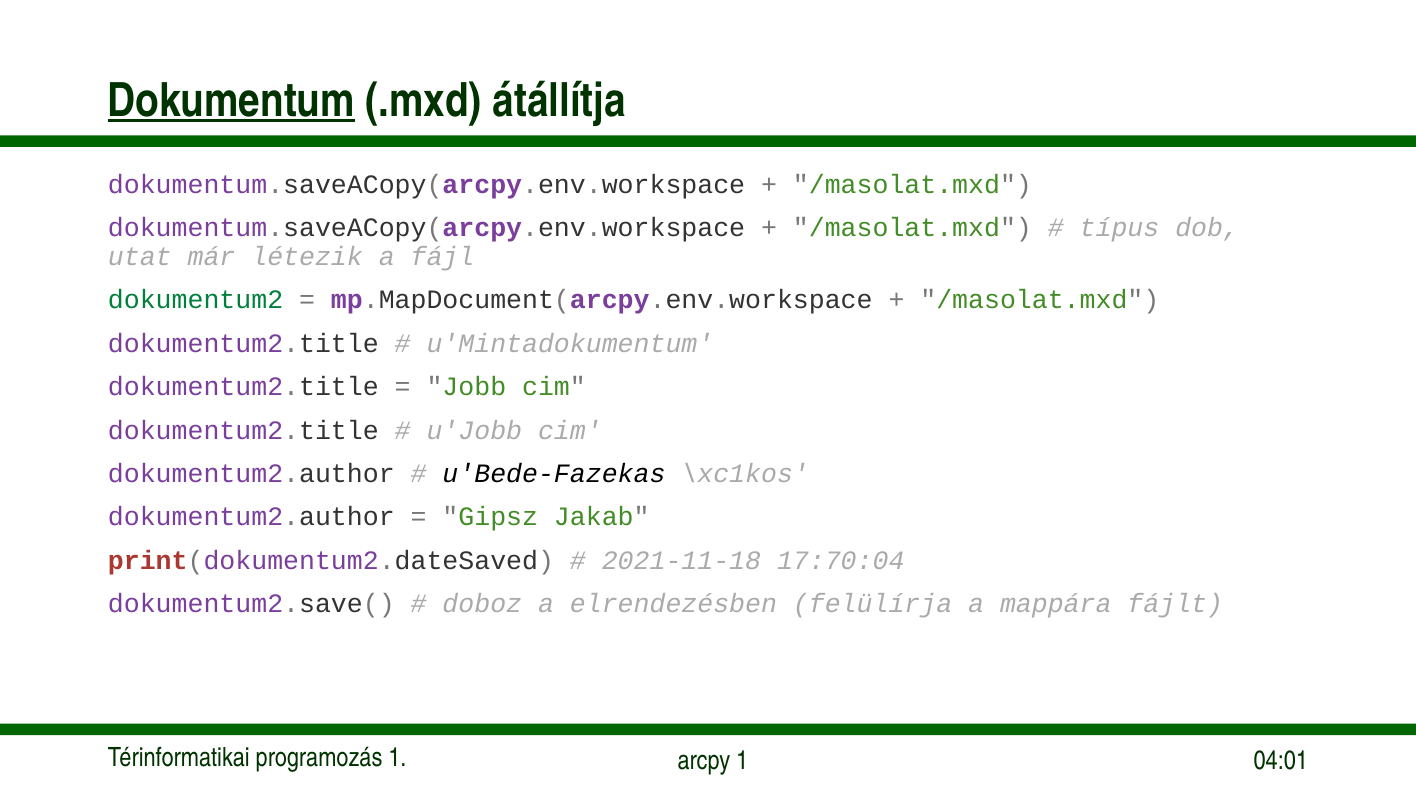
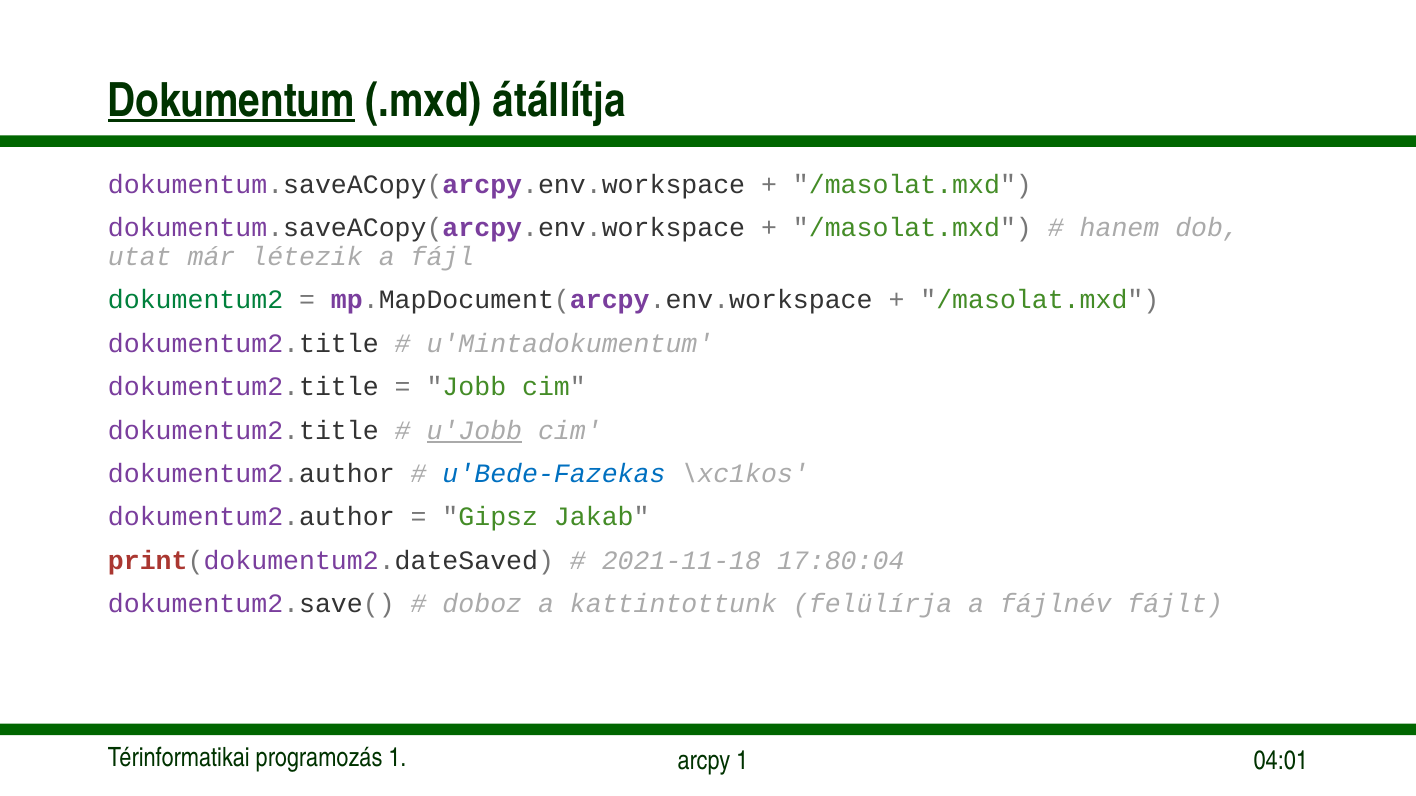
típus: típus -> hanem
u'Jobb underline: none -> present
u'Bede-Fazekas colour: black -> blue
17:70:04: 17:70:04 -> 17:80:04
elrendezésben: elrendezésben -> kattintottunk
mappára: mappára -> fájlnév
